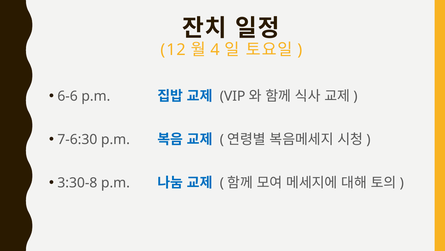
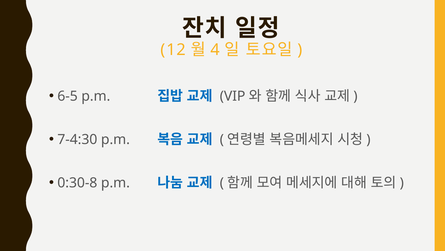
6-6: 6-6 -> 6-5
7-6:30: 7-6:30 -> 7-4:30
3:30-8: 3:30-8 -> 0:30-8
